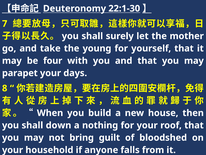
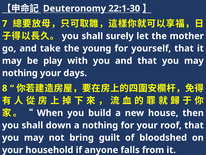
four: four -> play
parapet at (20, 73): parapet -> nothing
